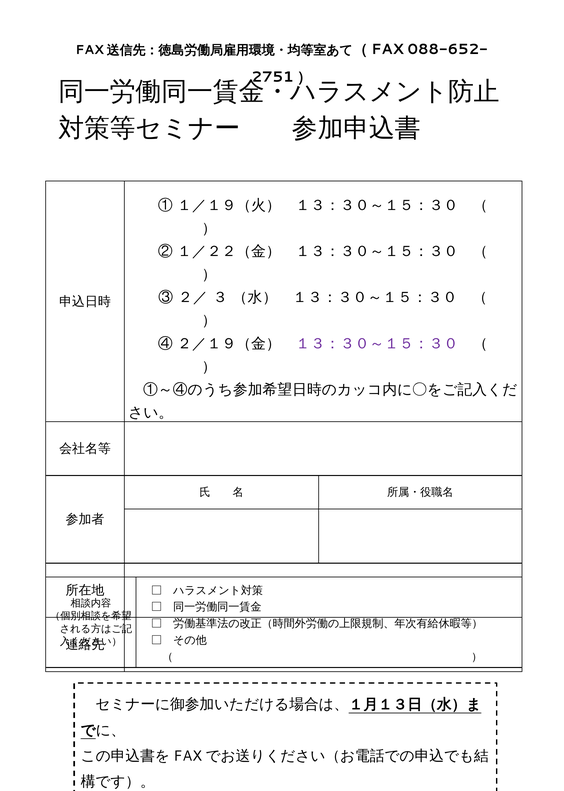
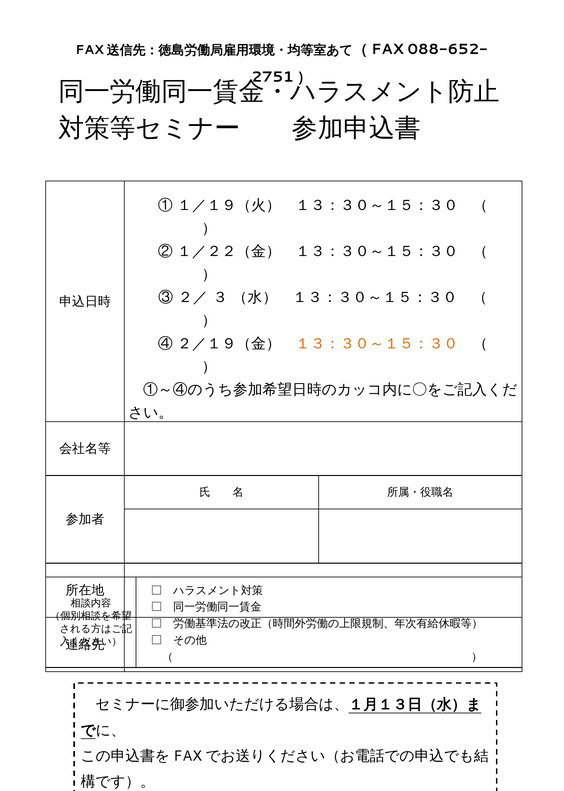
１３：３０～１５：３０ at (377, 344) colour: purple -> orange
